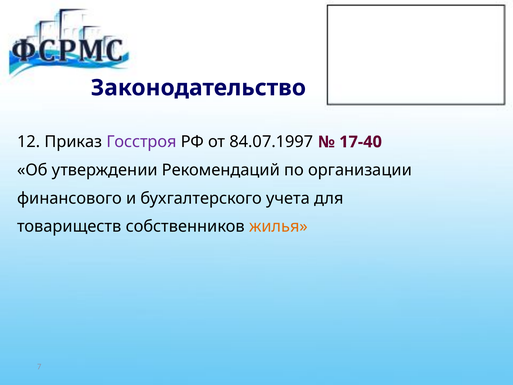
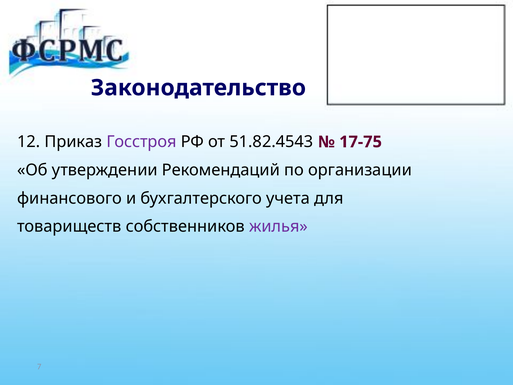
84.07.1997: 84.07.1997 -> 51.82.4543
17-40: 17-40 -> 17-75
жилья colour: orange -> purple
